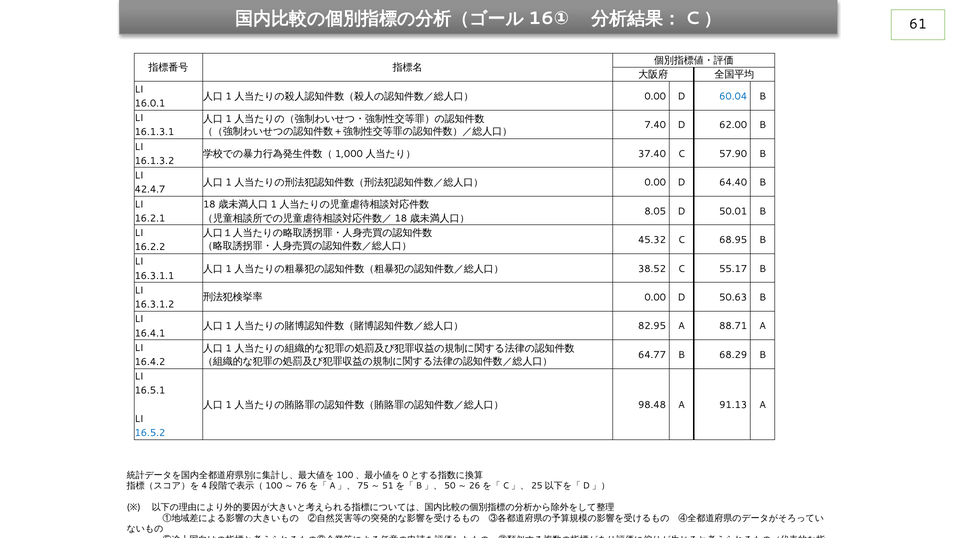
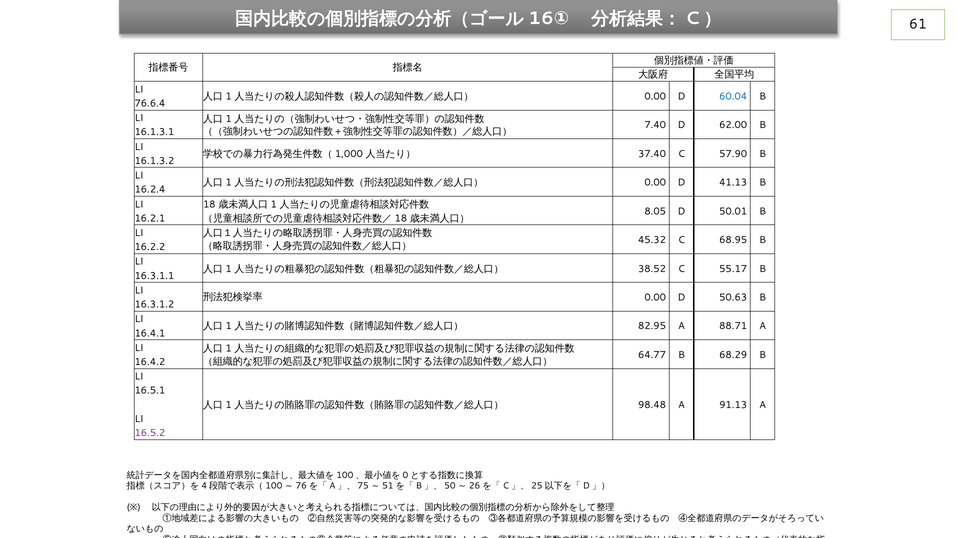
16.0.1: 16.0.1 -> 76.6.4
64.40: 64.40 -> 41.13
42.4.7: 42.4.7 -> 16.2.4
16.5.2 colour: blue -> purple
